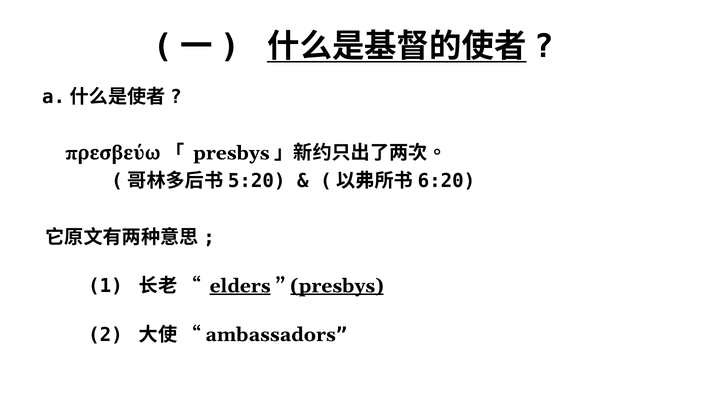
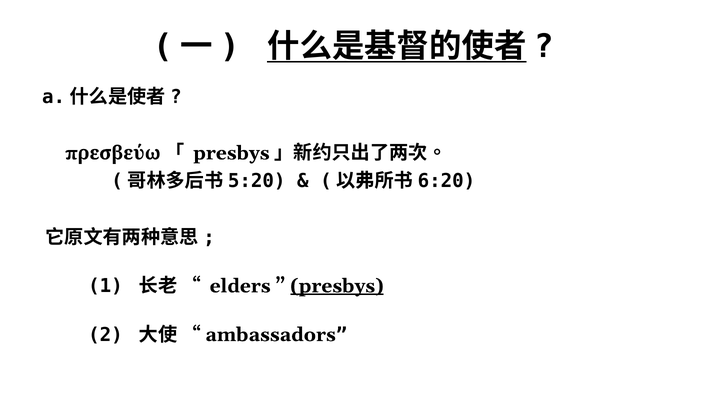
elders underline: present -> none
